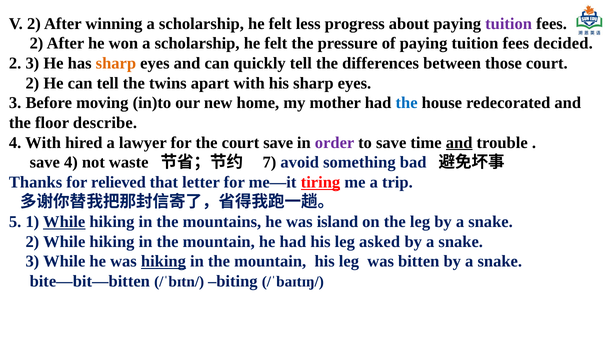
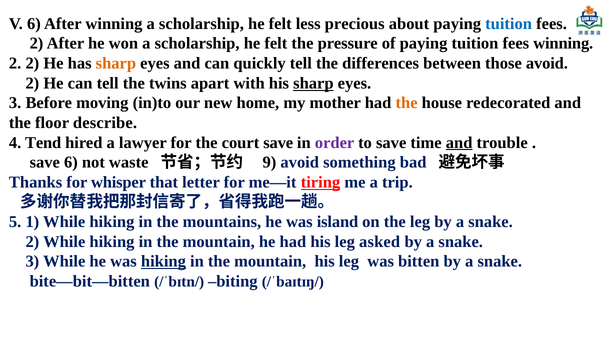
V 2: 2 -> 6
progress: progress -> precious
tuition at (509, 24) colour: purple -> blue
fees decided: decided -> winning
2 3: 3 -> 2
those court: court -> avoid
sharp at (313, 83) underline: none -> present
the at (407, 103) colour: blue -> orange
4 With: With -> Tend
save 4: 4 -> 6
7: 7 -> 9
relieved: relieved -> whisper
While at (64, 222) underline: present -> none
